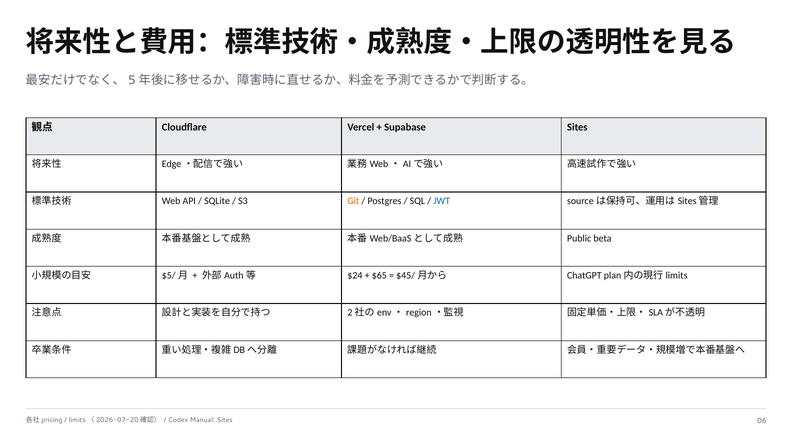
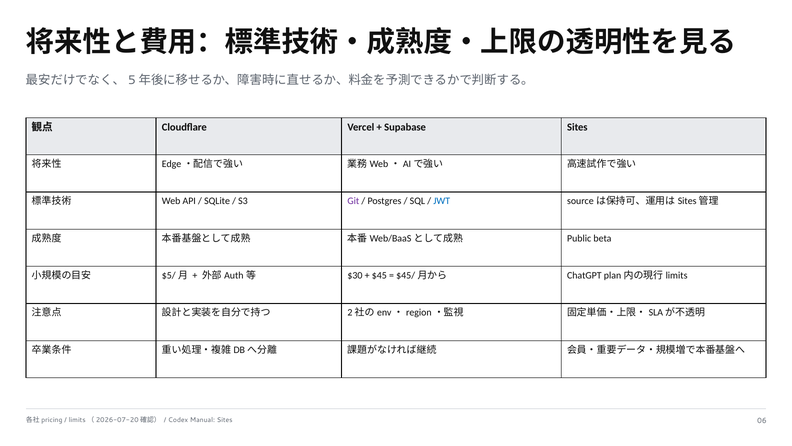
Git colour: orange -> purple
$24: $24 -> $30
$65: $65 -> $45
